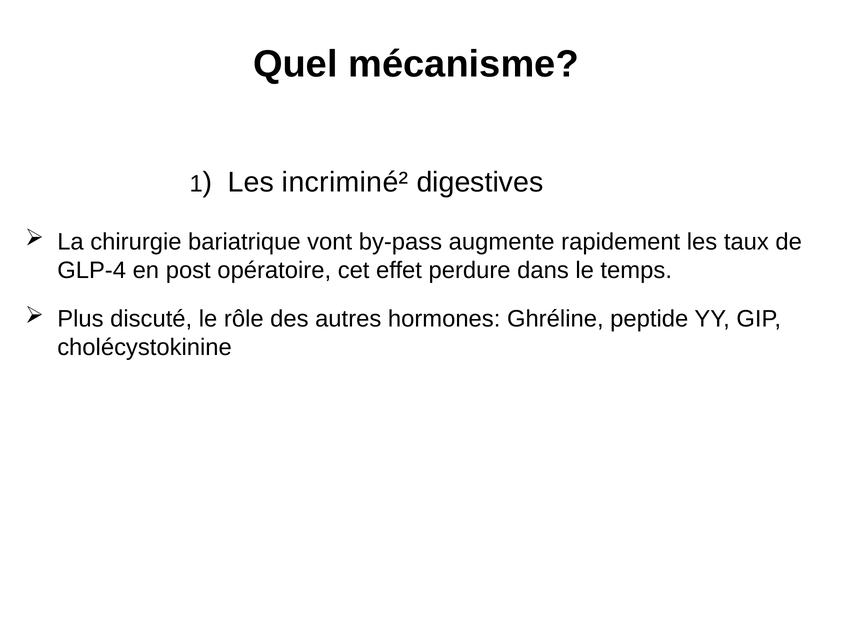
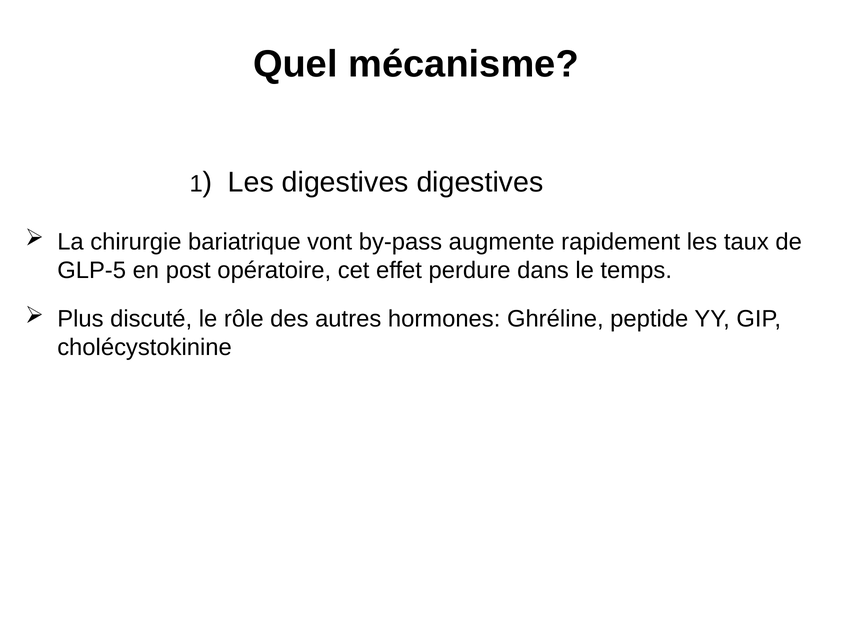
Les incriminé²: incriminé² -> digestives
GLP-4: GLP-4 -> GLP-5
